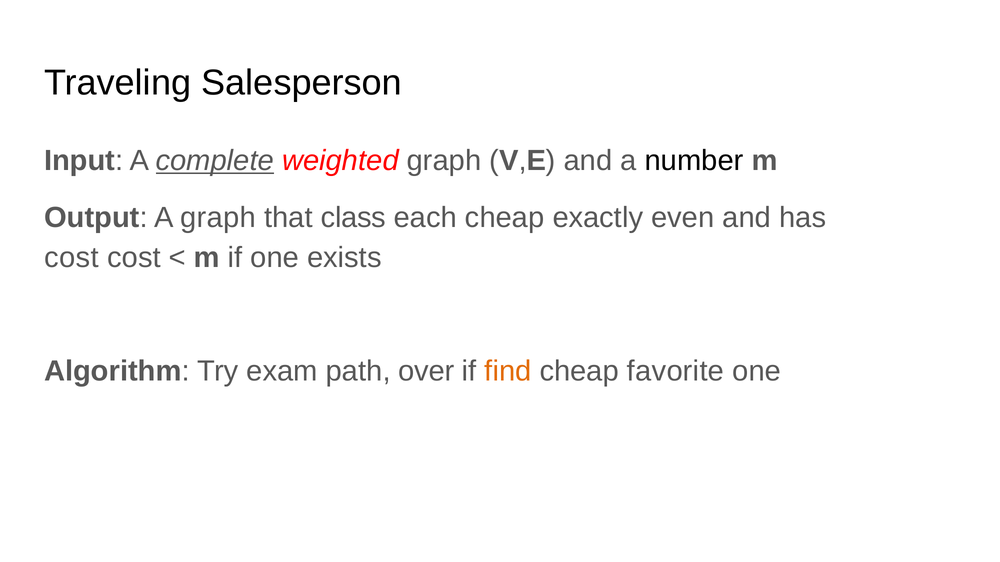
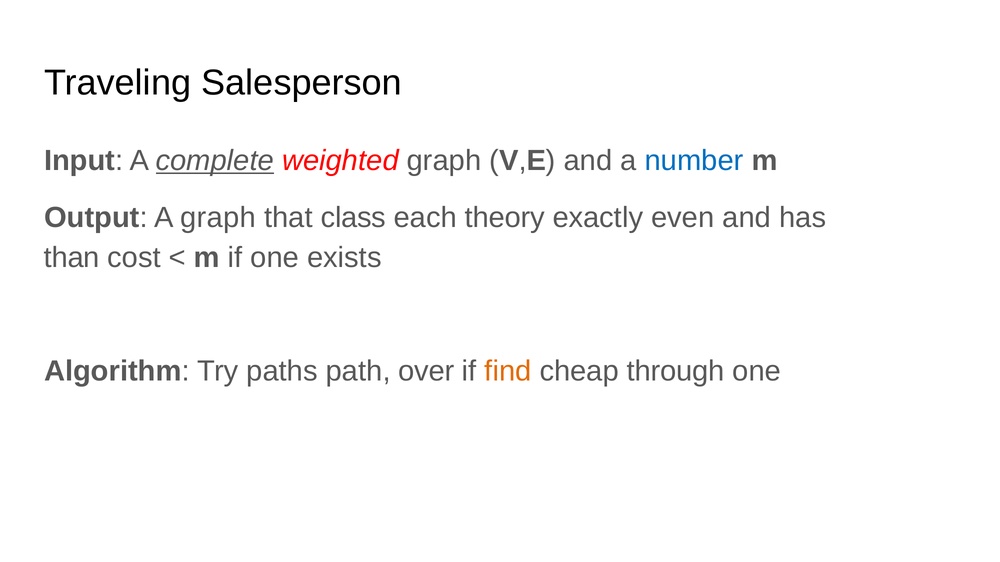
number colour: black -> blue
each cheap: cheap -> theory
cost at (71, 258): cost -> than
exam: exam -> paths
favorite: favorite -> through
